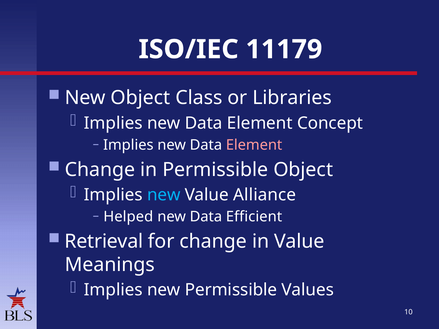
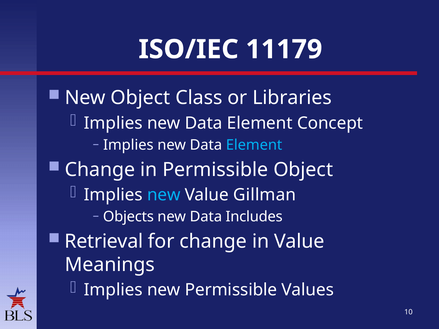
Element at (254, 145) colour: pink -> light blue
Alliance: Alliance -> Gillman
Helped: Helped -> Objects
Efficient: Efficient -> Includes
